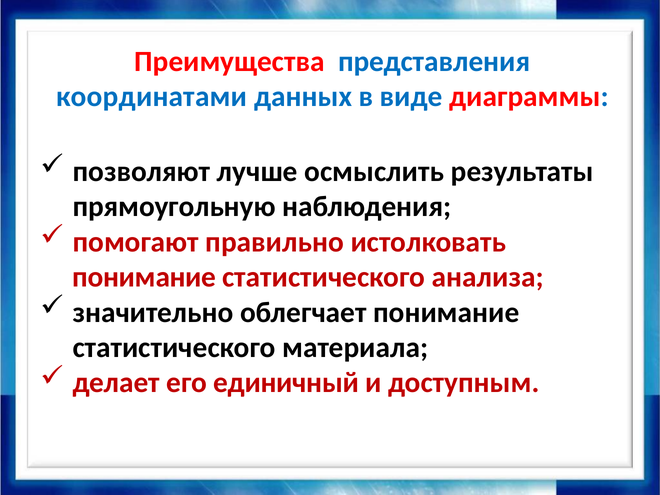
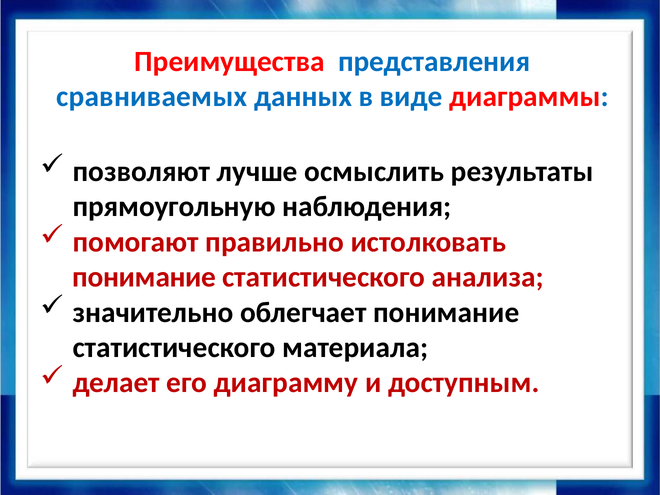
координатами: координатами -> сравниваемых
единичный: единичный -> диаграмму
